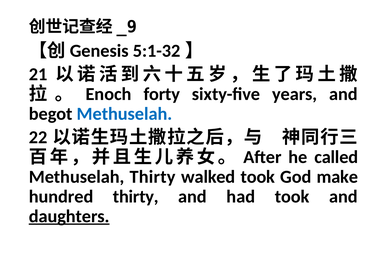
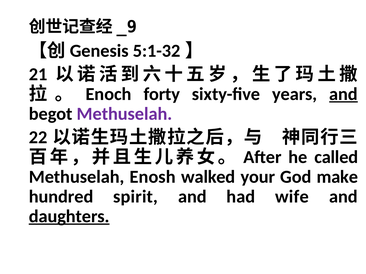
and at (343, 94) underline: none -> present
Methuselah at (124, 114) colour: blue -> purple
Methuselah Thirty: Thirty -> Enosh
walked took: took -> your
hundred thirty: thirty -> spirit
had took: took -> wife
